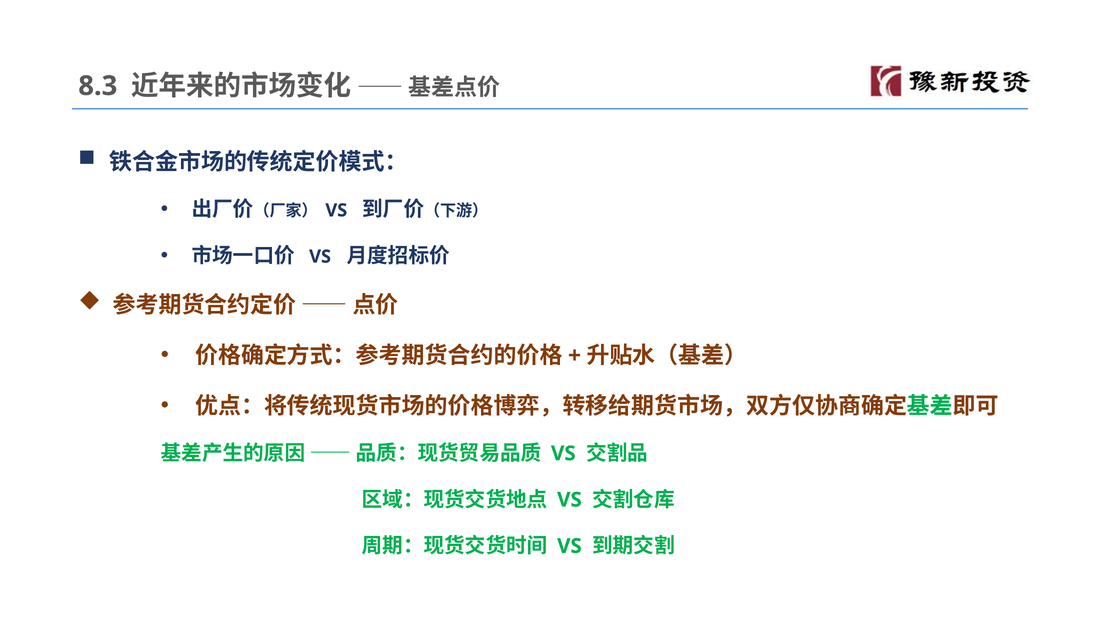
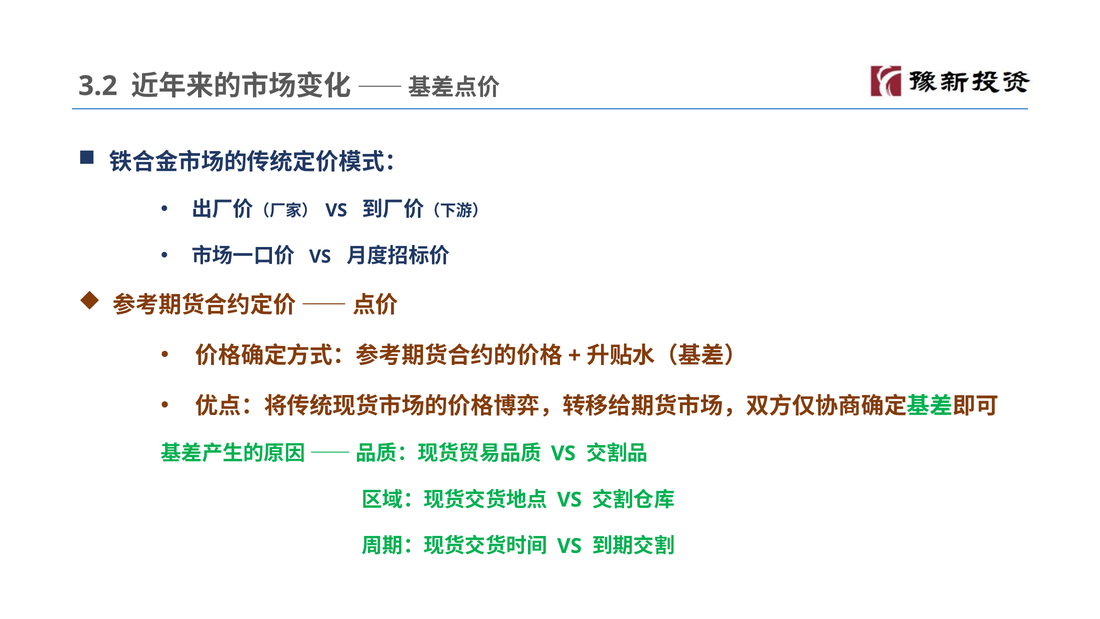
8.3: 8.3 -> 3.2
